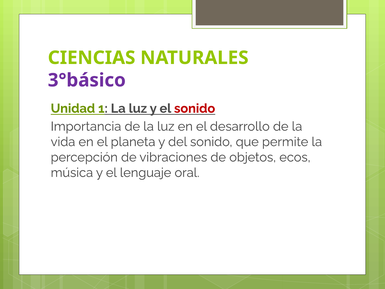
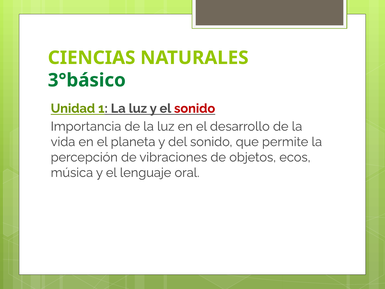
3°básico colour: purple -> green
